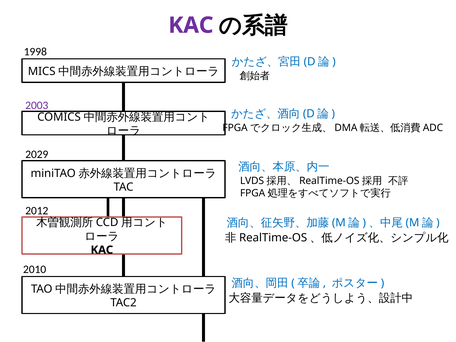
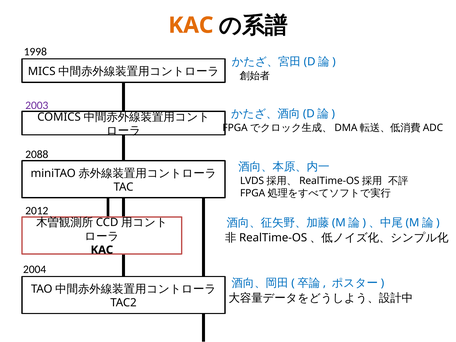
KAC at (191, 25) colour: purple -> orange
2029: 2029 -> 2088
2010: 2010 -> 2004
